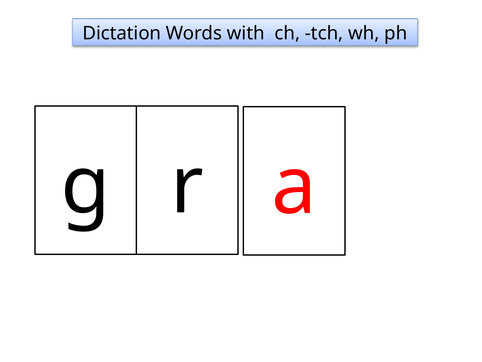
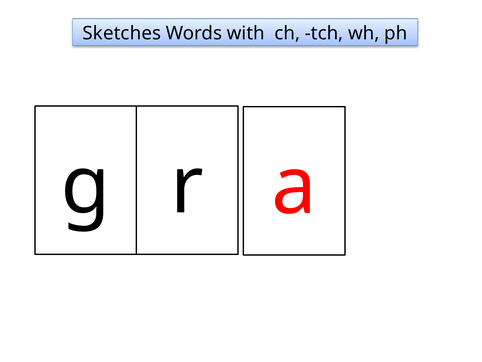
Dictation: Dictation -> Sketches
